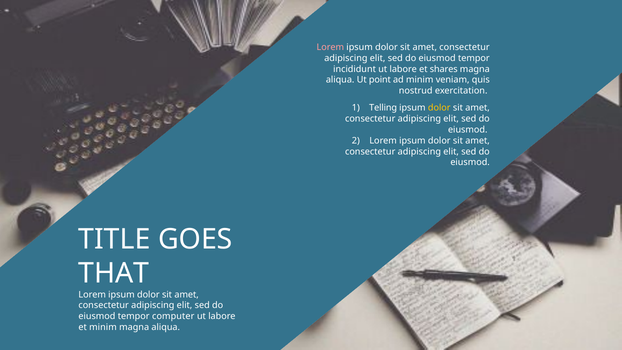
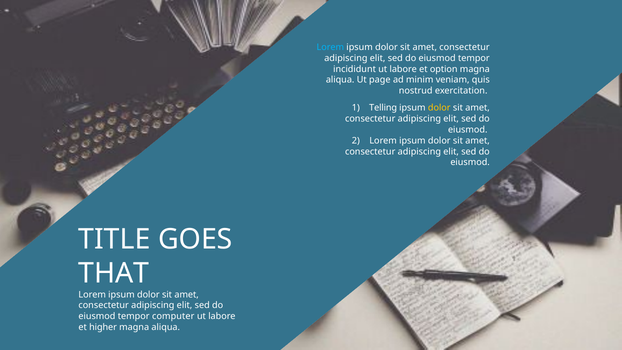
Lorem at (330, 47) colour: pink -> light blue
shares: shares -> option
point: point -> page
et minim: minim -> higher
